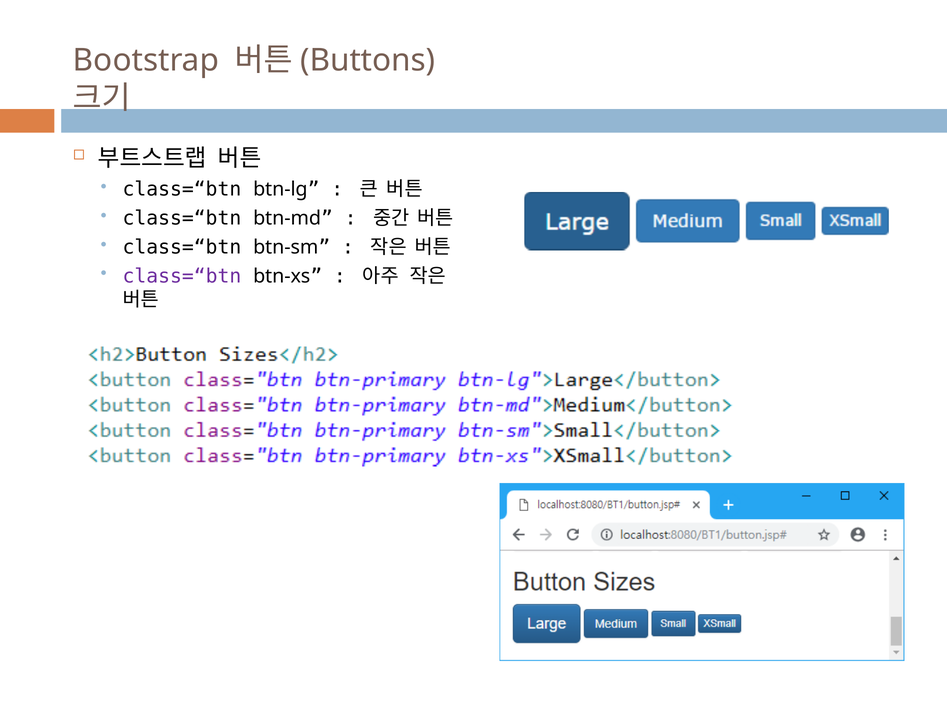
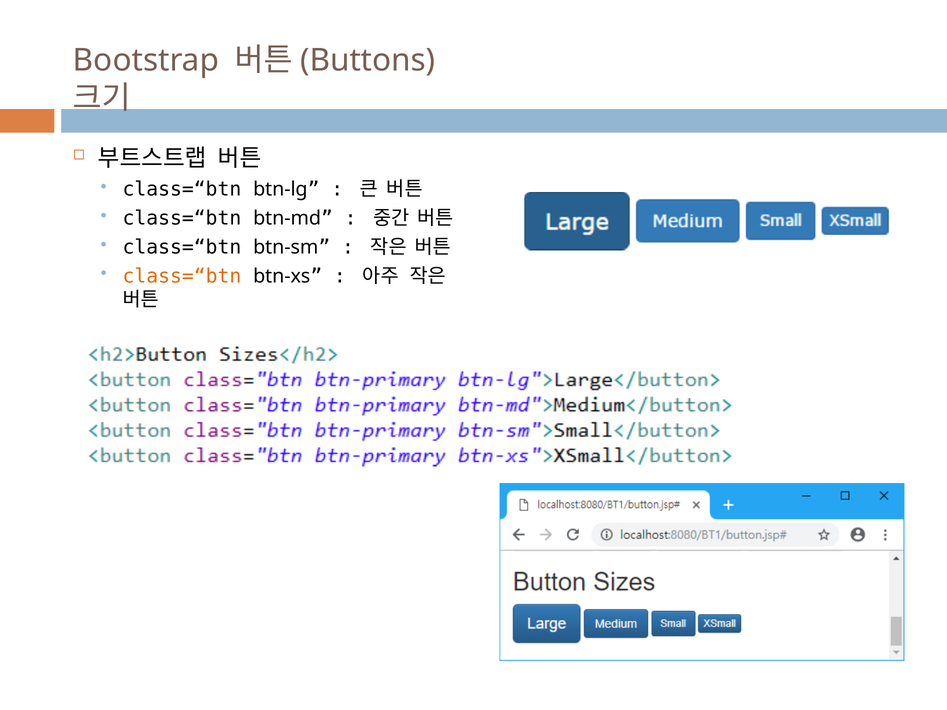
class=“btn at (182, 276) colour: purple -> orange
